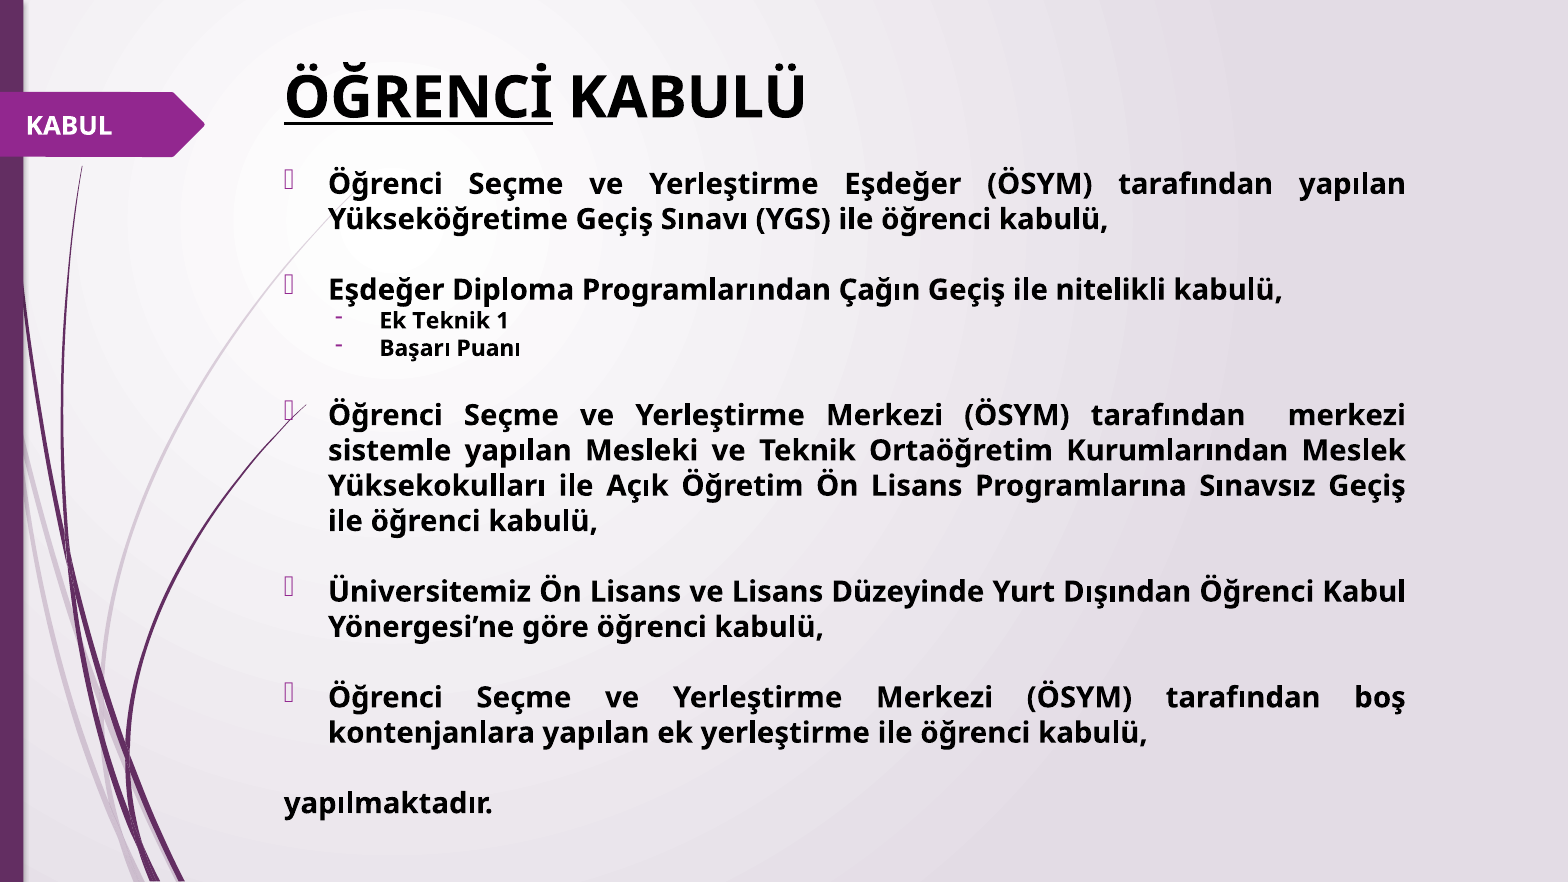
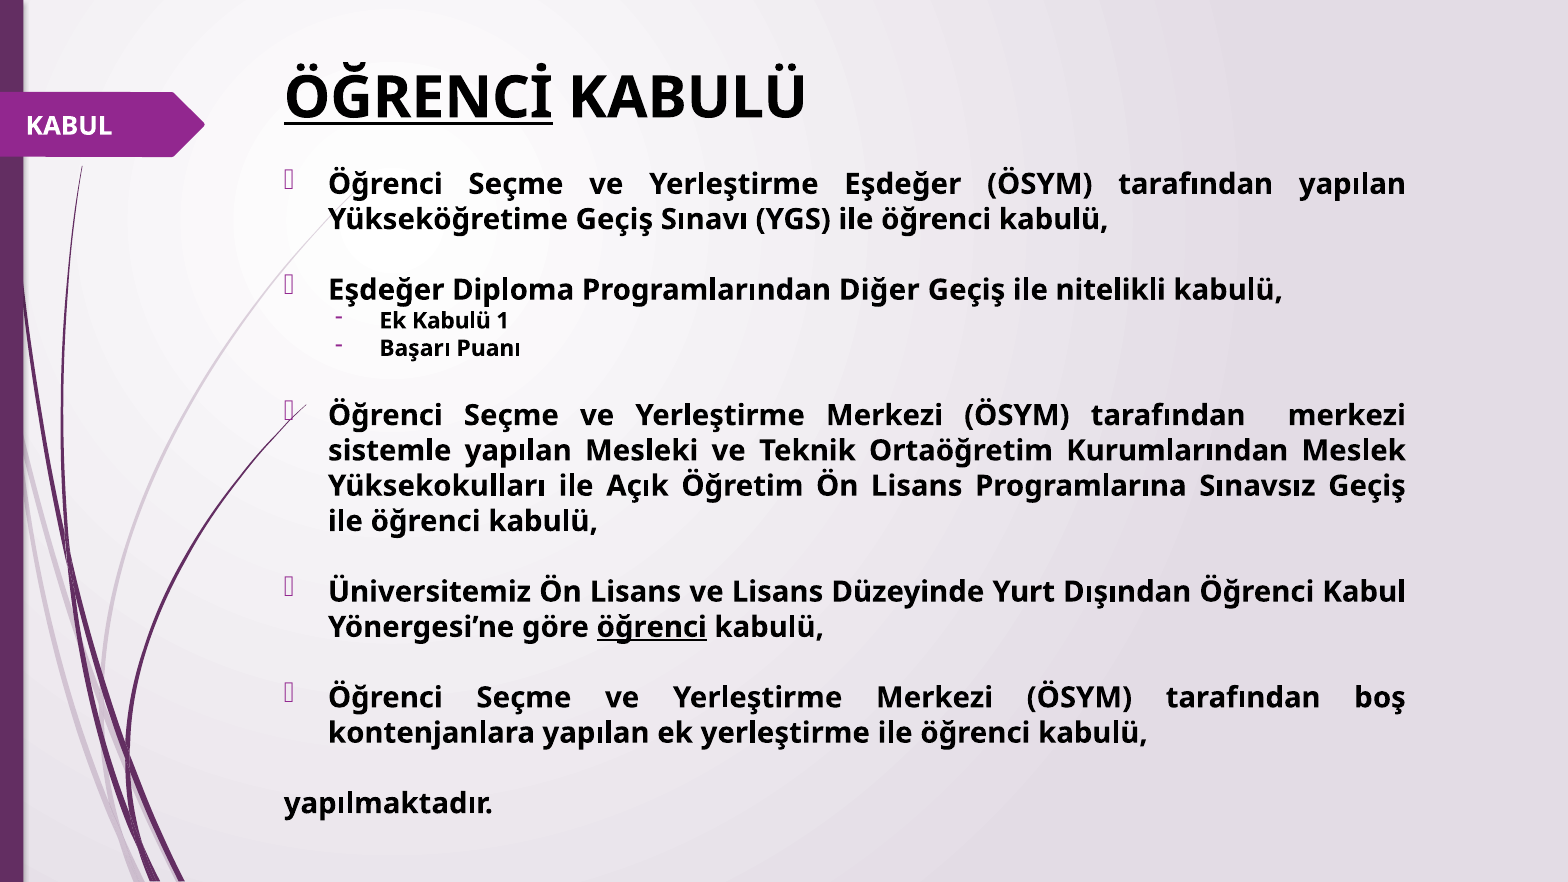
Çağın: Çağın -> Diğer
Ek Teknik: Teknik -> Kabulü
öğrenci at (652, 627) underline: none -> present
